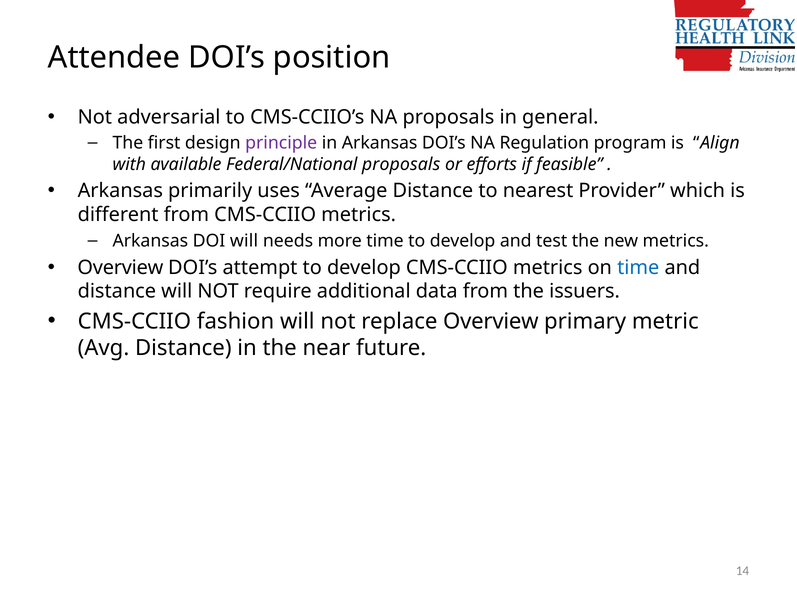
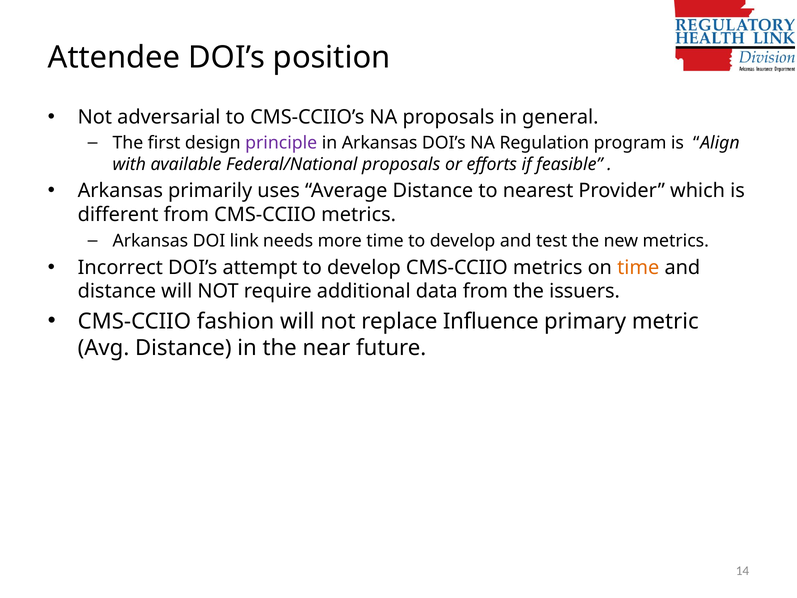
DOI will: will -> link
Overview at (120, 267): Overview -> Incorrect
time at (638, 267) colour: blue -> orange
replace Overview: Overview -> Influence
